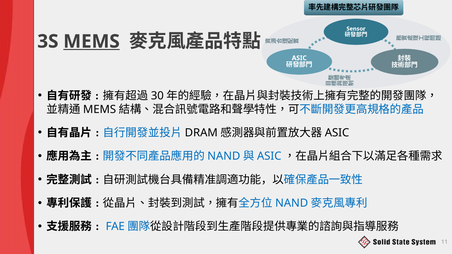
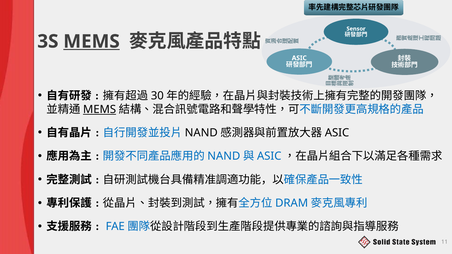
MEMS at (100, 109) underline: none -> present
DRAM at (201, 133): DRAM -> NAND
NAND at (292, 203): NAND -> DRAM
